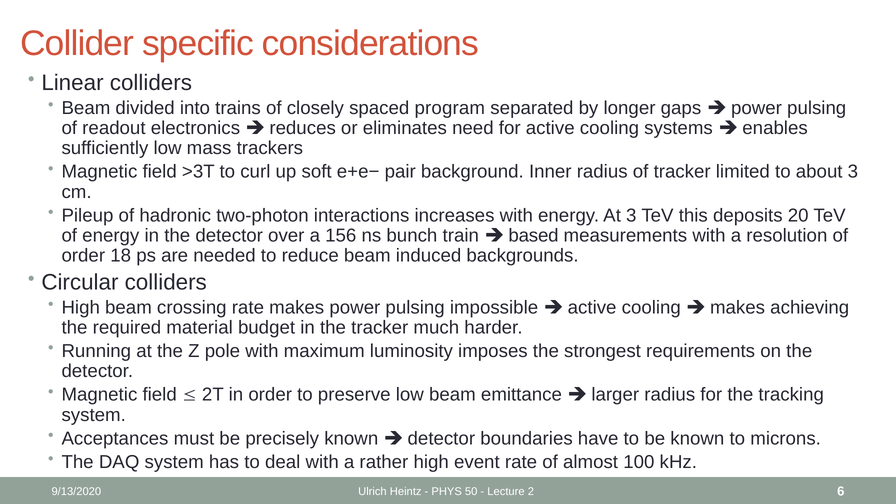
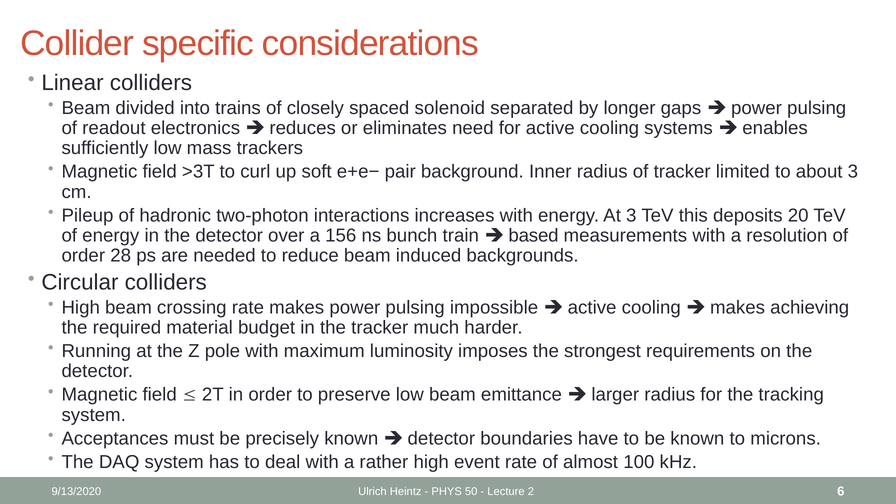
program: program -> solenoid
18: 18 -> 28
